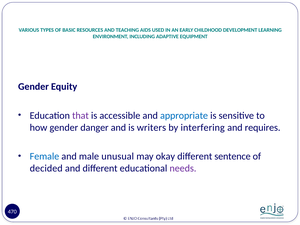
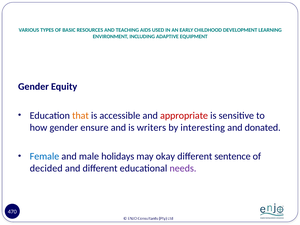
that colour: purple -> orange
appropriate colour: blue -> red
danger: danger -> ensure
interfering: interfering -> interesting
requires: requires -> donated
unusual: unusual -> holidays
